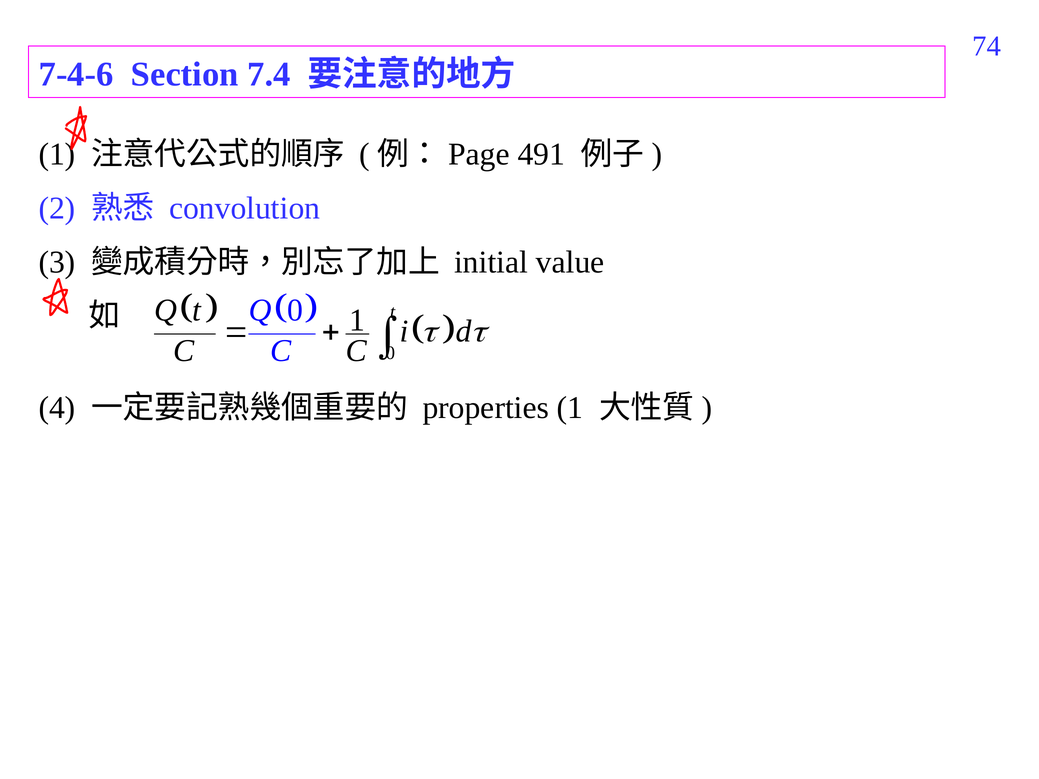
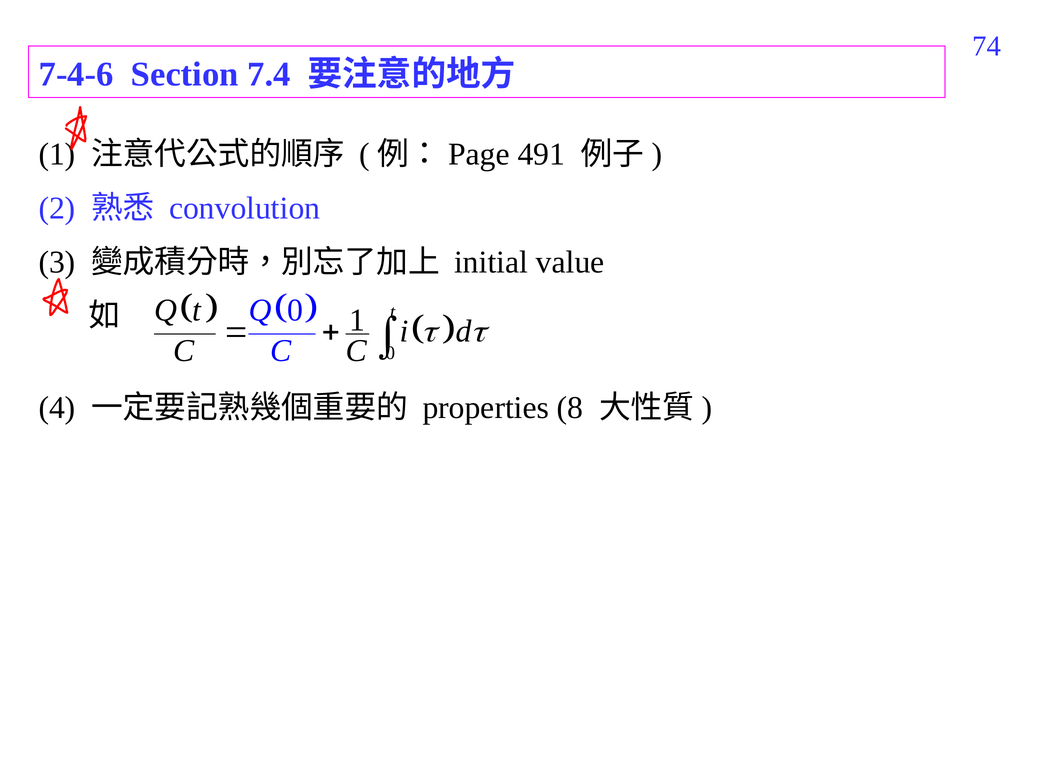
properties 1: 1 -> 8
